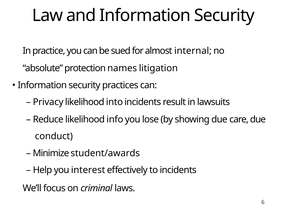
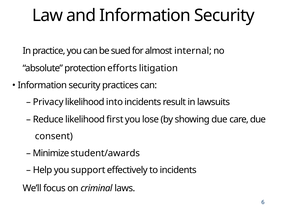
names: names -> efforts
info: info -> first
conduct: conduct -> consent
interest: interest -> support
